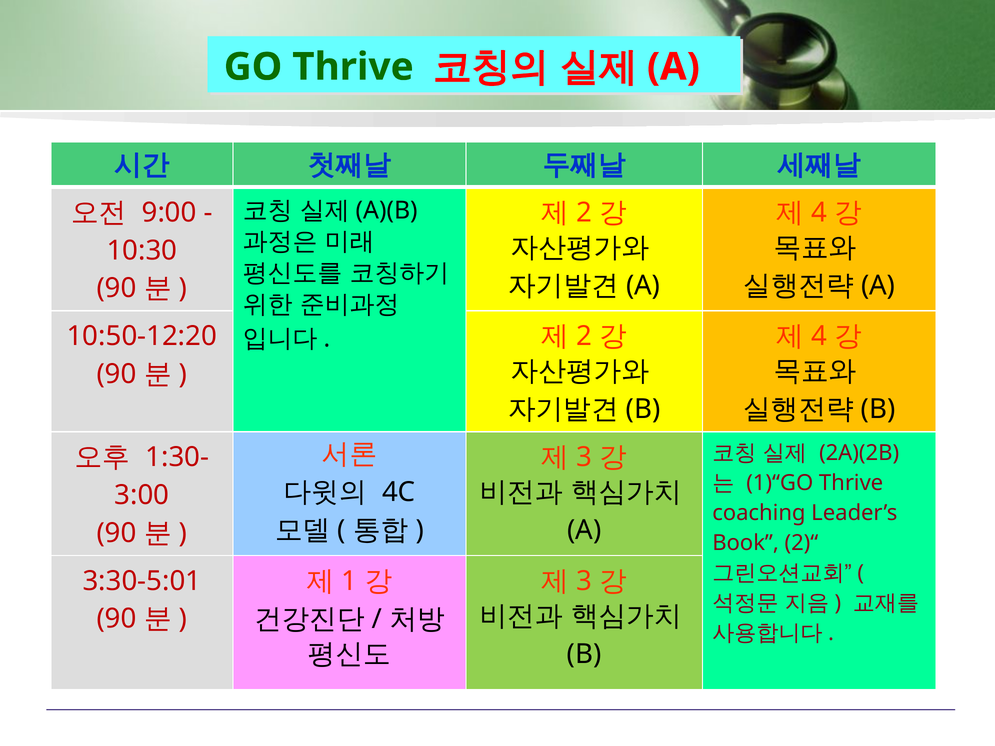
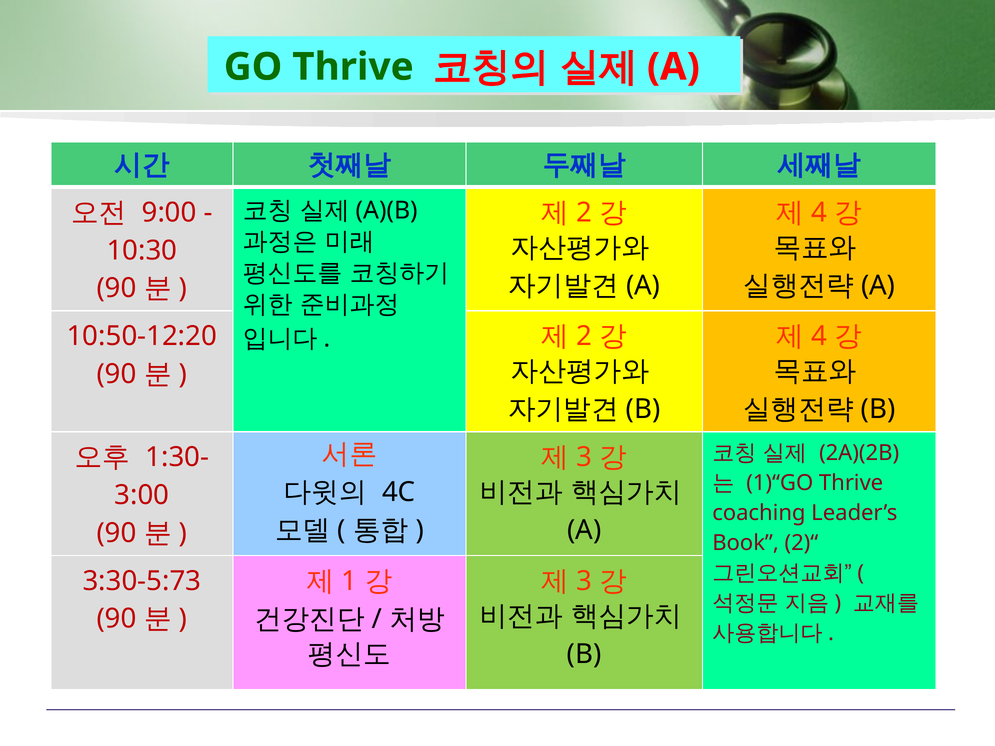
3:30-5:01: 3:30-5:01 -> 3:30-5:73
